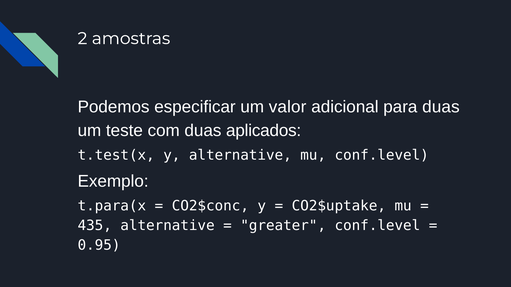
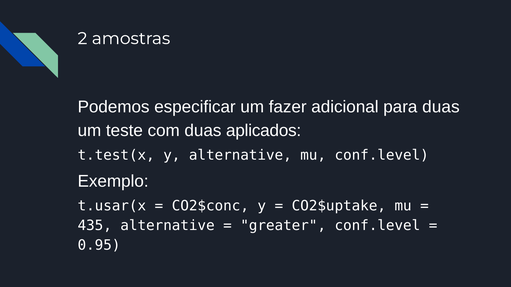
valor: valor -> fazer
t.para(x: t.para(x -> t.usar(x
